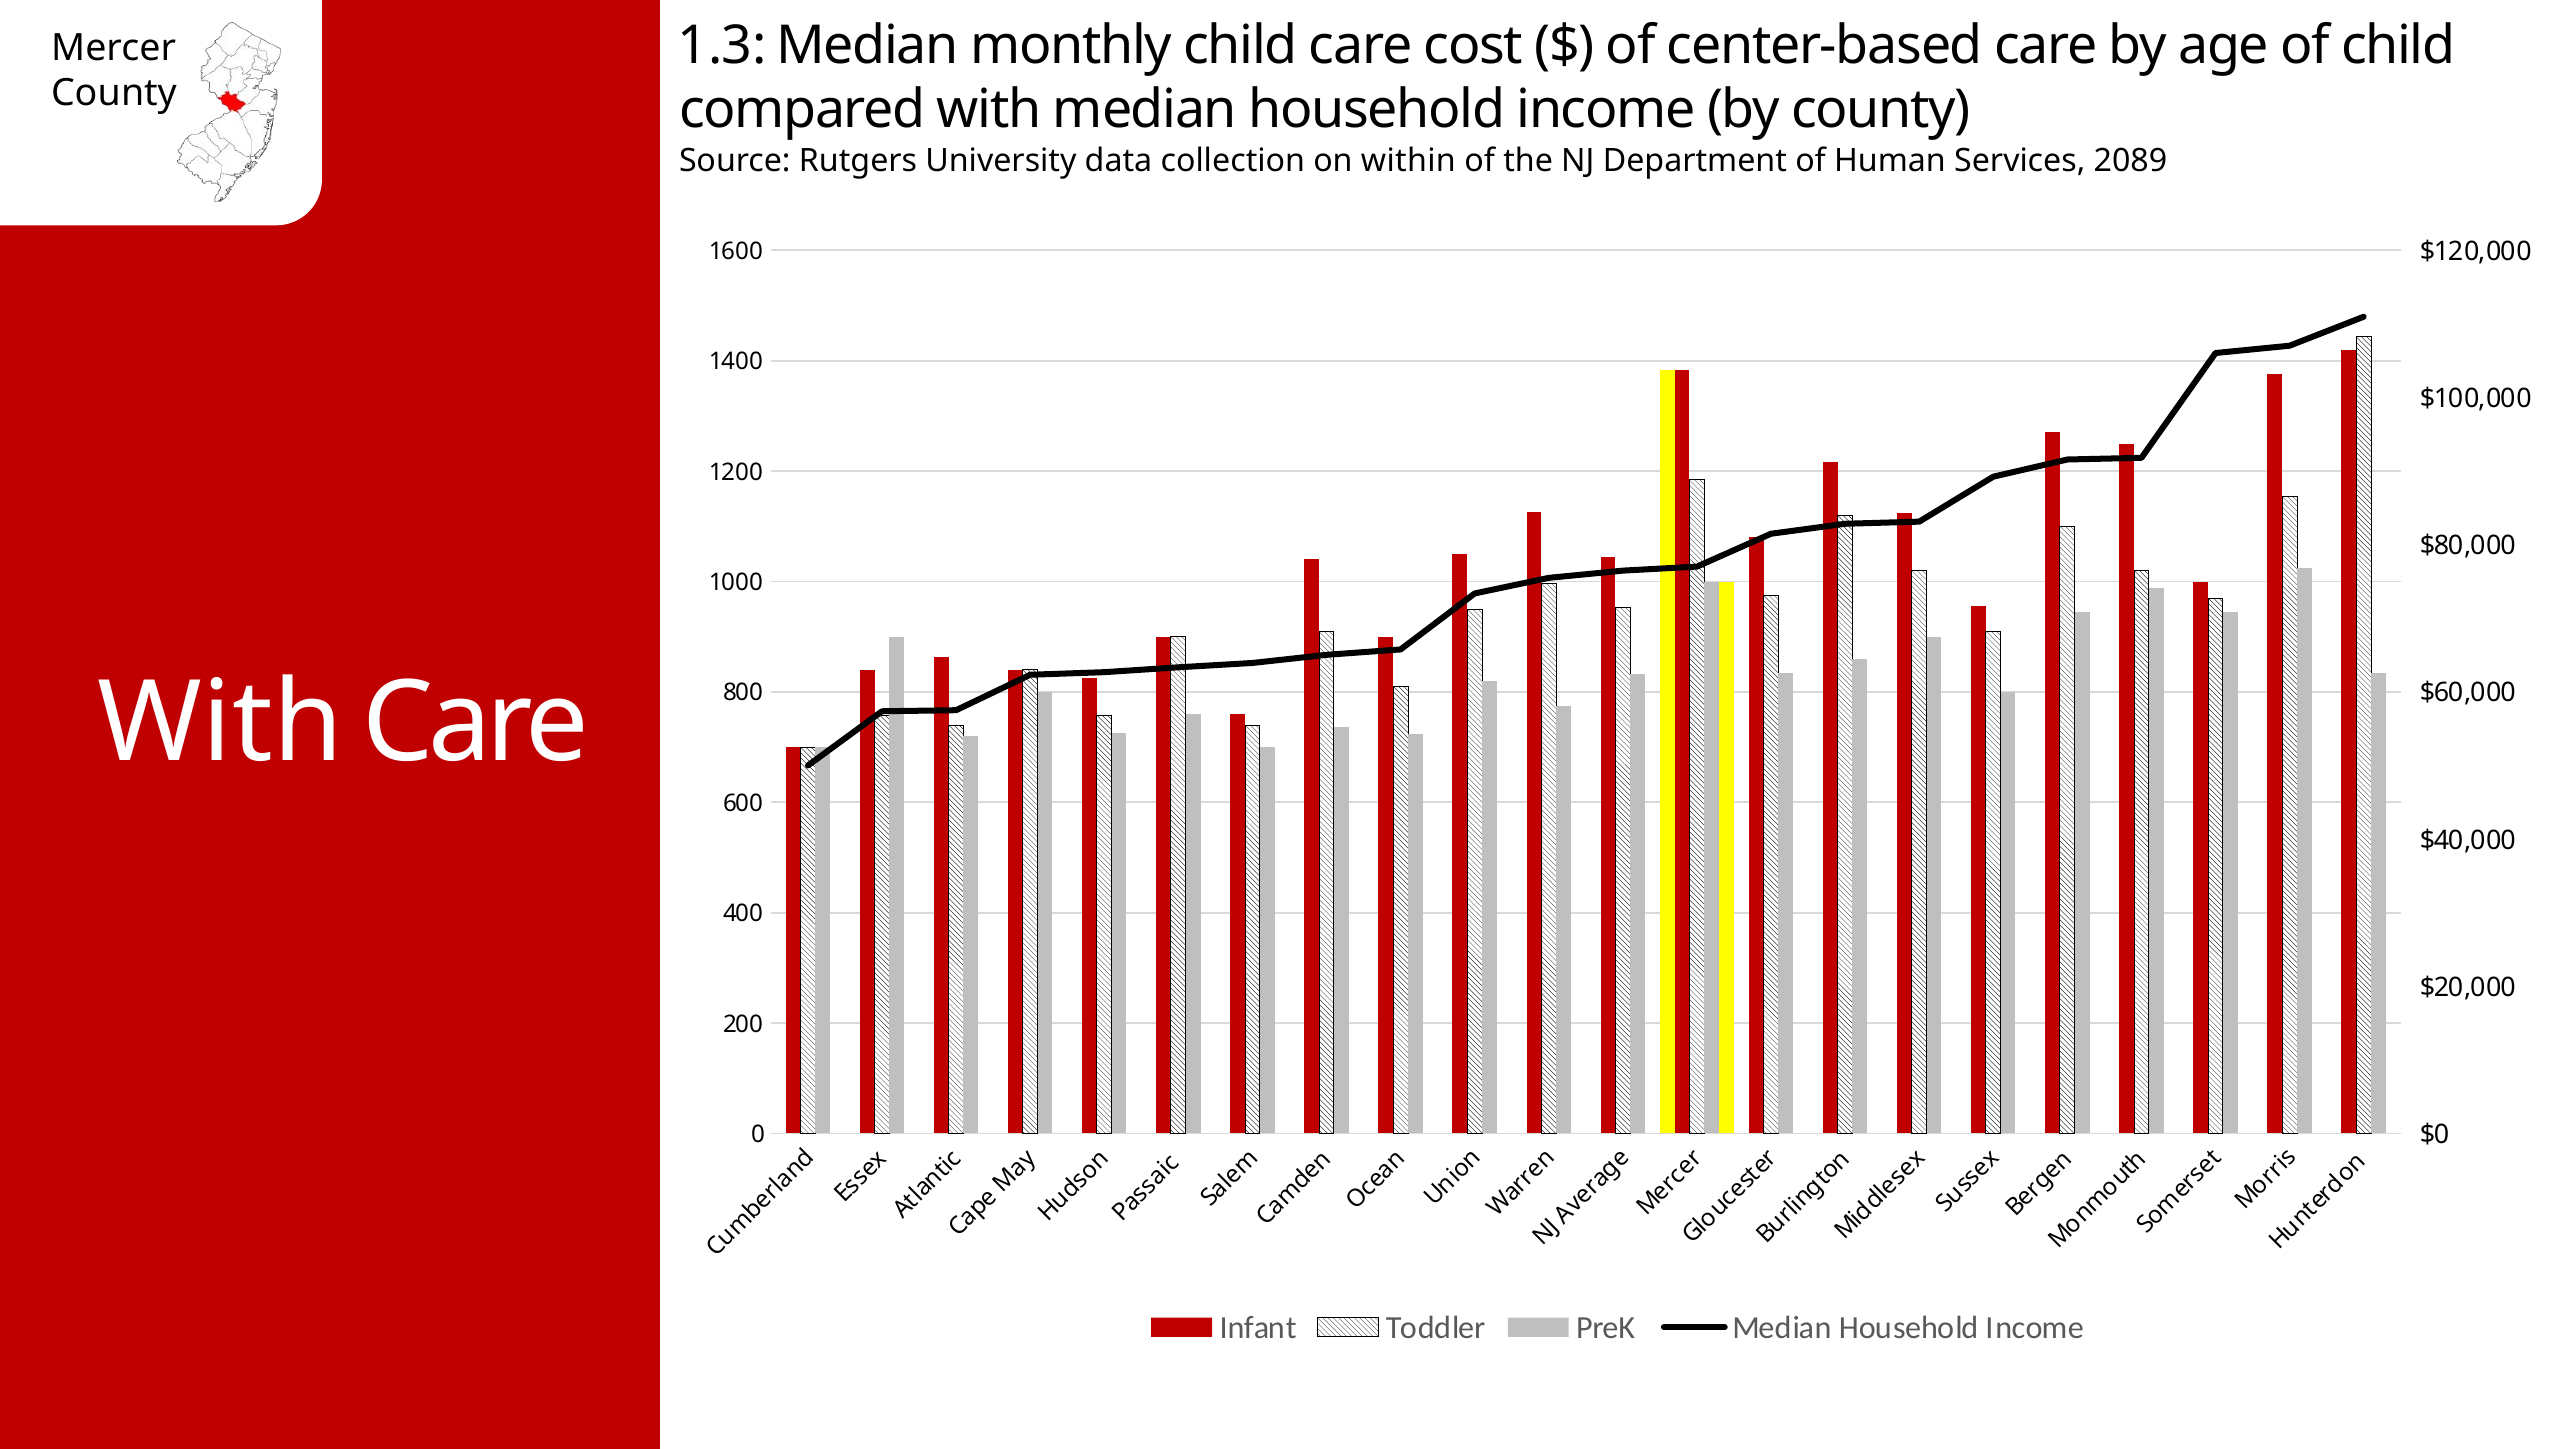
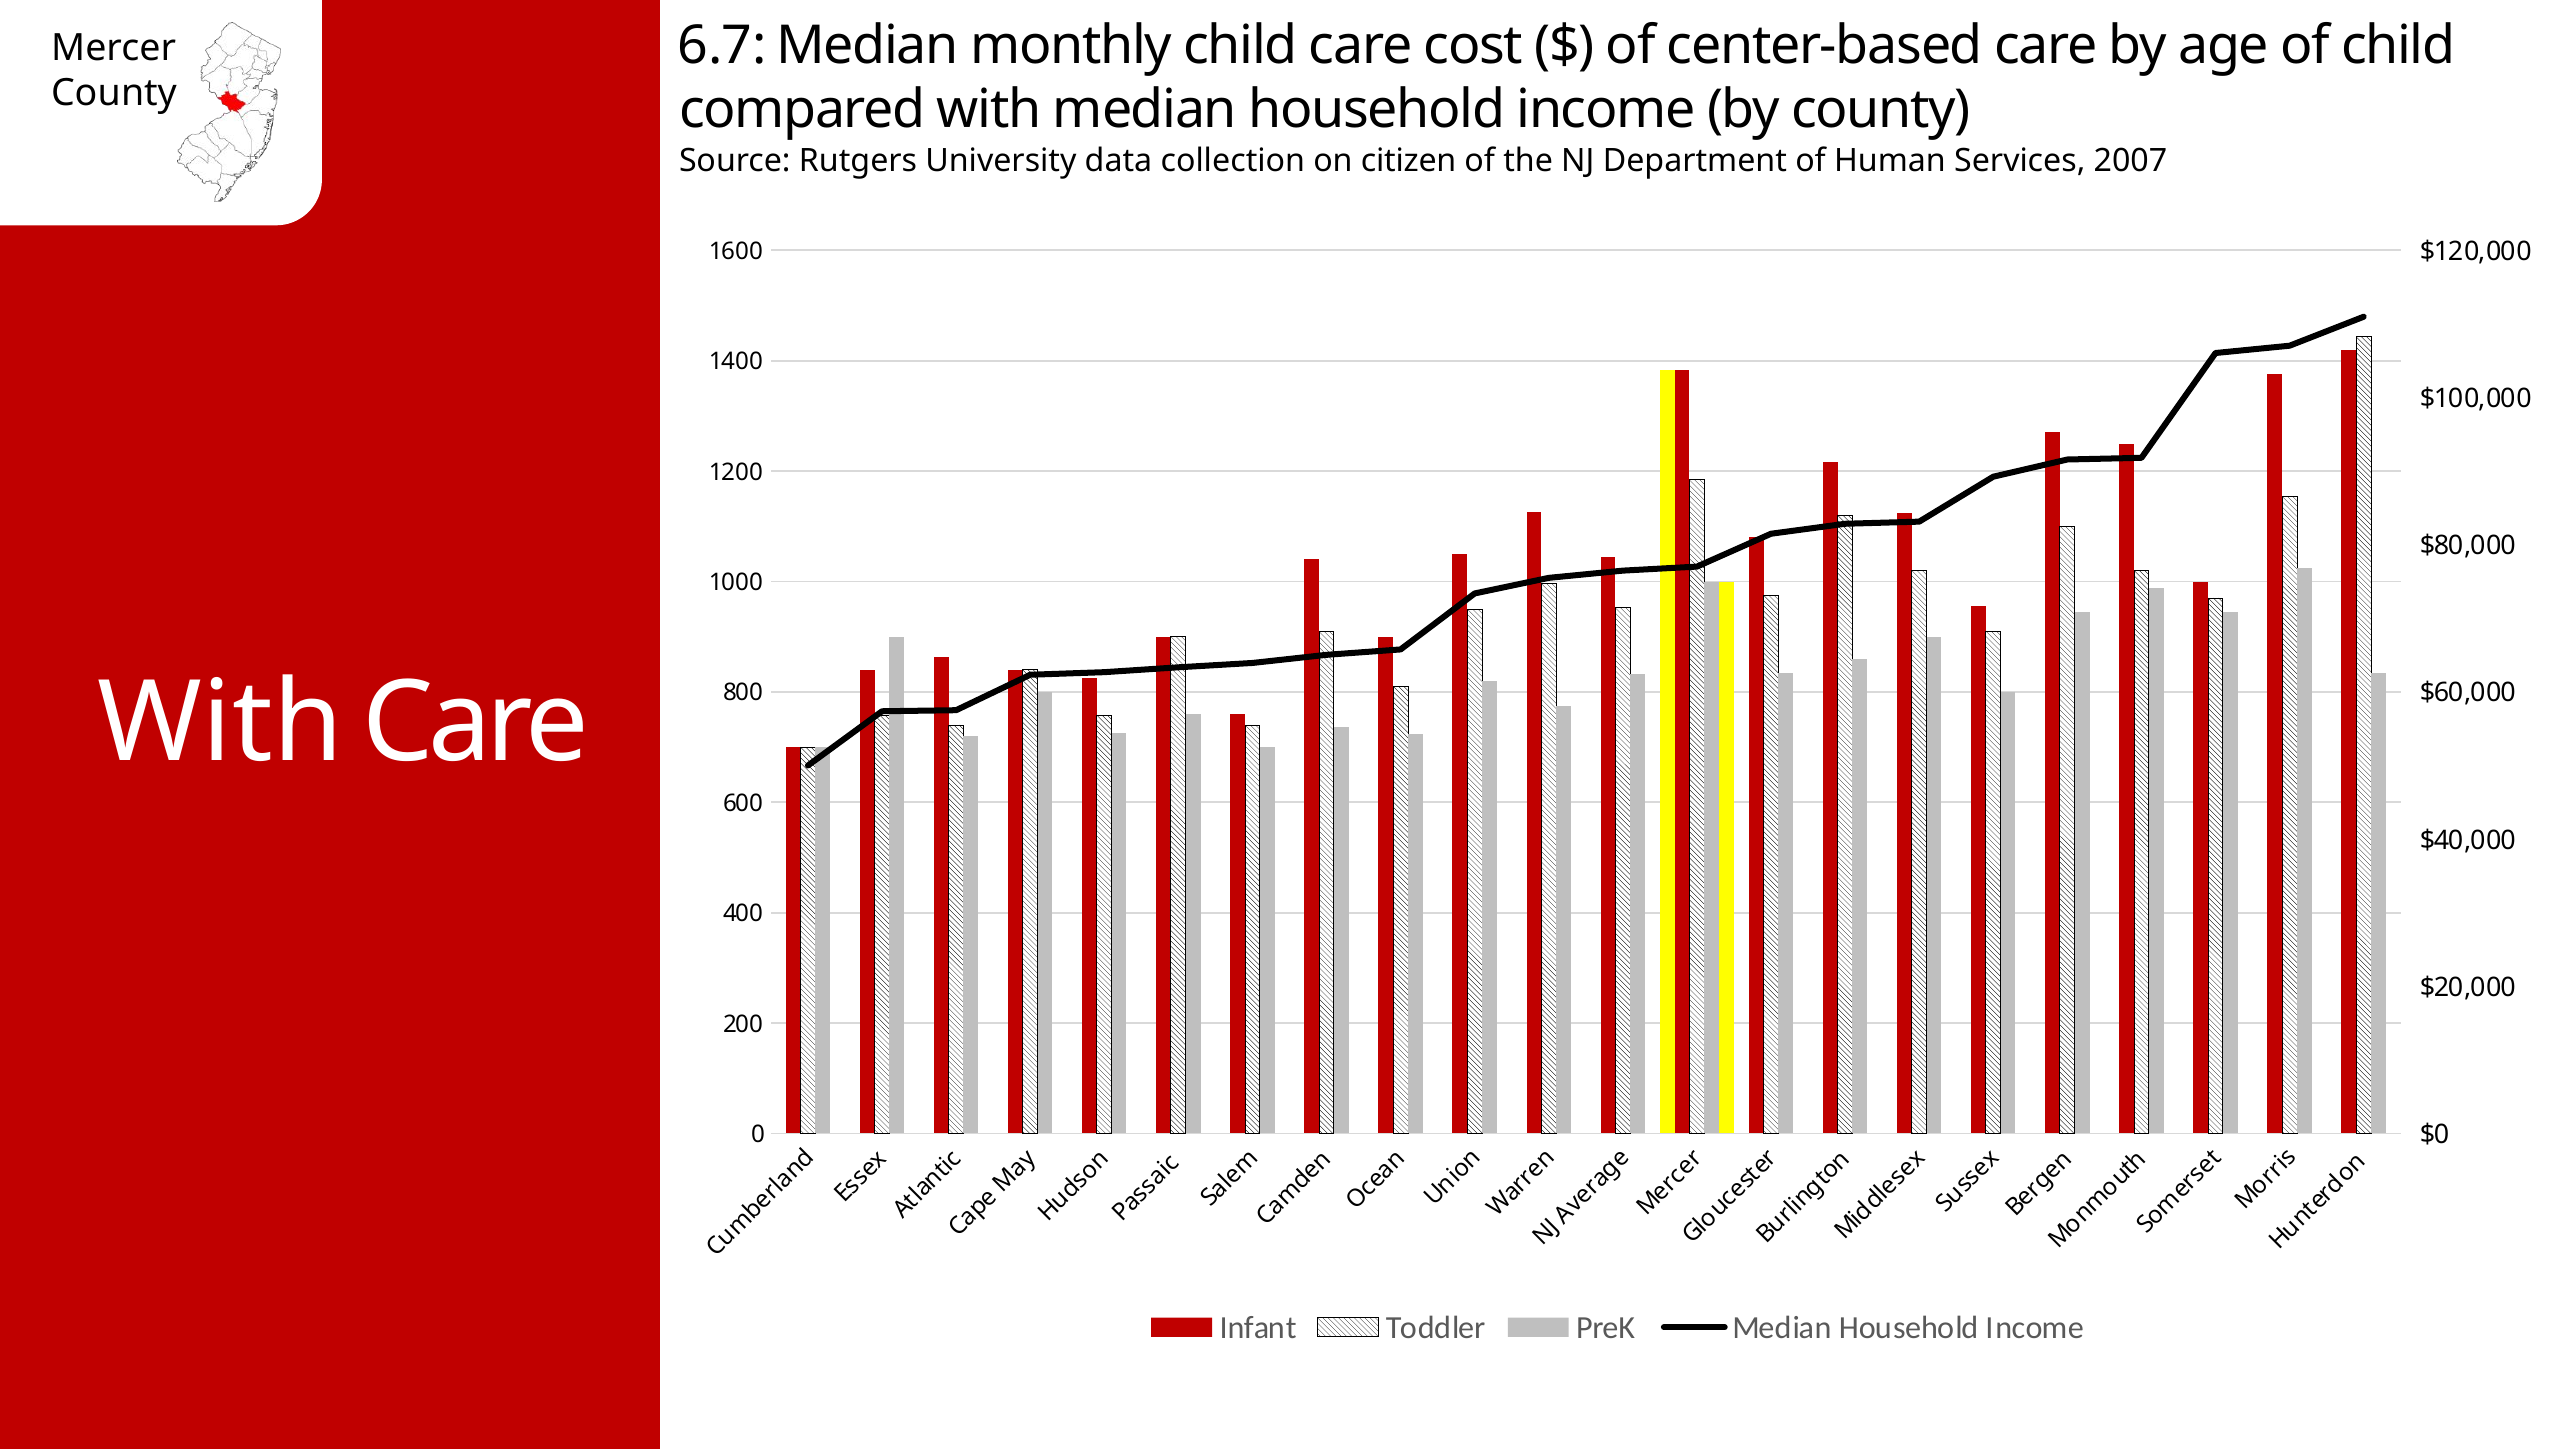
1.3: 1.3 -> 6.7
within: within -> citizen
2089: 2089 -> 2007
